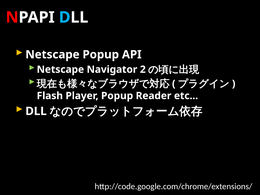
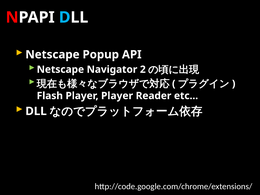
Player Popup: Popup -> Player
